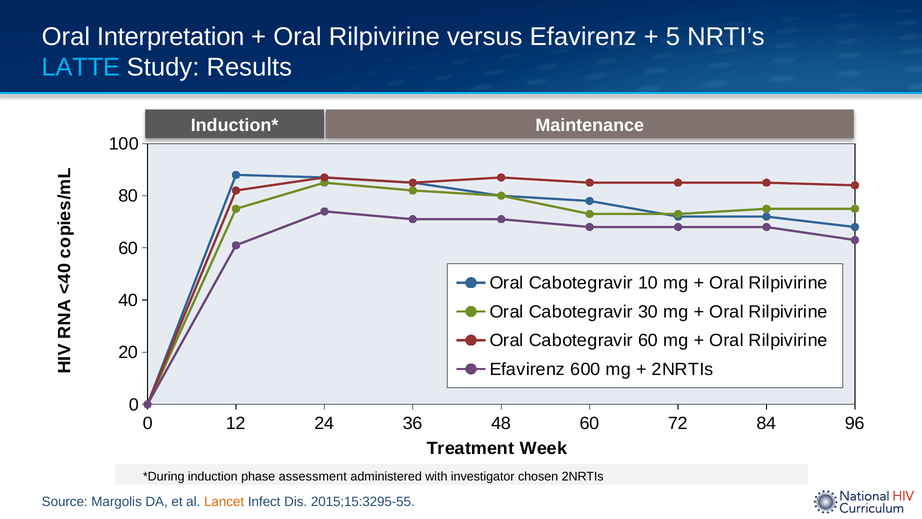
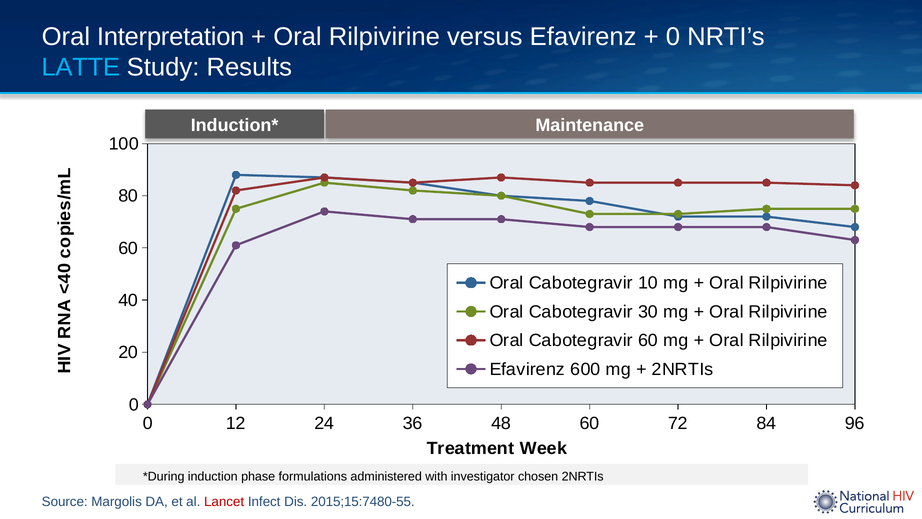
5 at (673, 37): 5 -> 0
assessment: assessment -> formulations
Lancet colour: orange -> red
2015;15:3295-55: 2015;15:3295-55 -> 2015;15:7480-55
